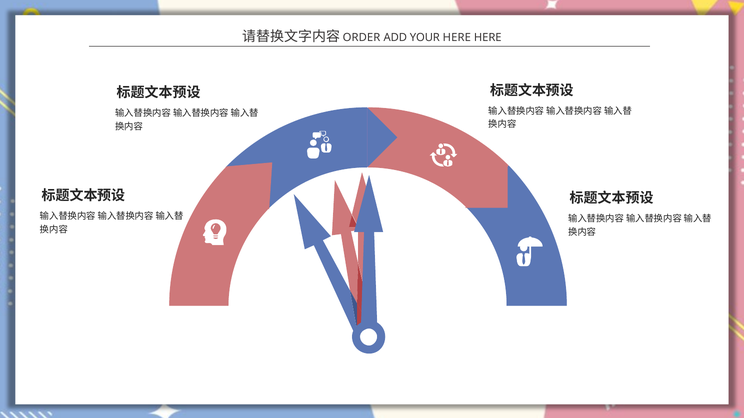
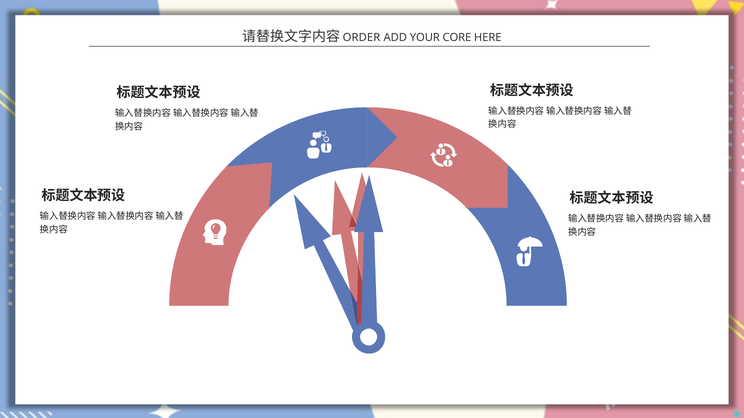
YOUR HERE: HERE -> CORE
